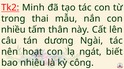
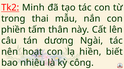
nhiều: nhiều -> phiền
ngát: ngát -> hiền
